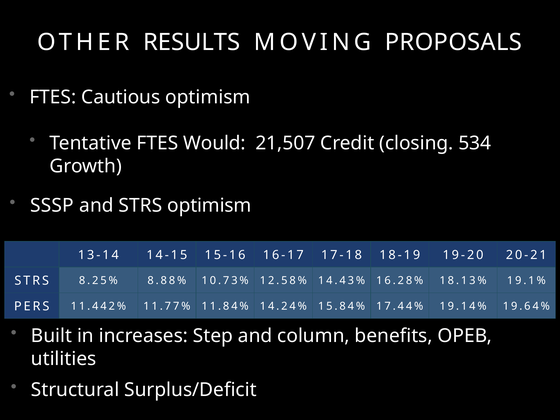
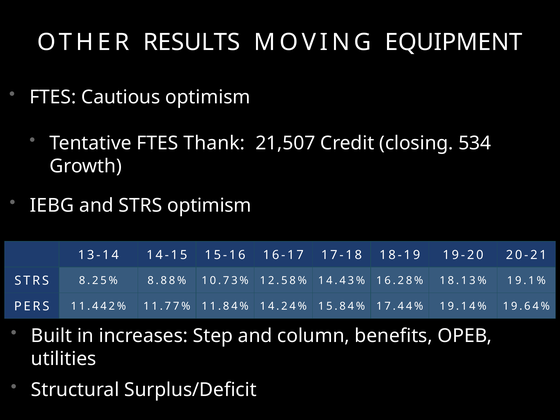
PROPOSALS: PROPOSALS -> EQUIPMENT
Would: Would -> Thank
SSSP: SSSP -> IEBG
